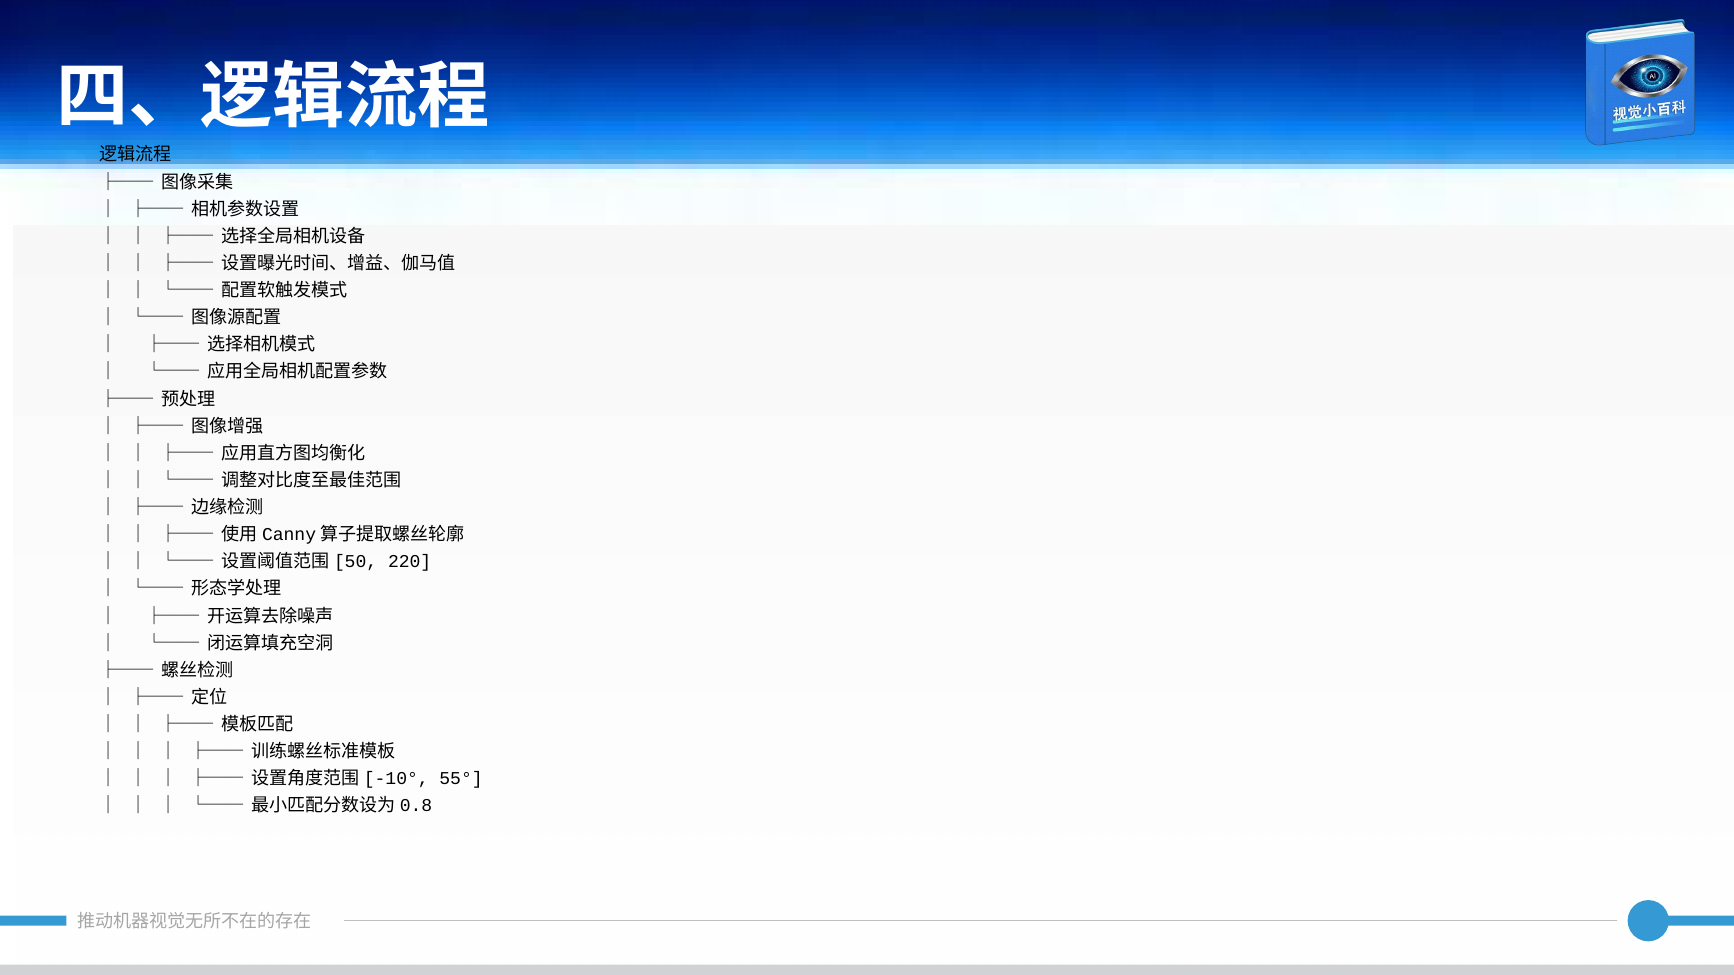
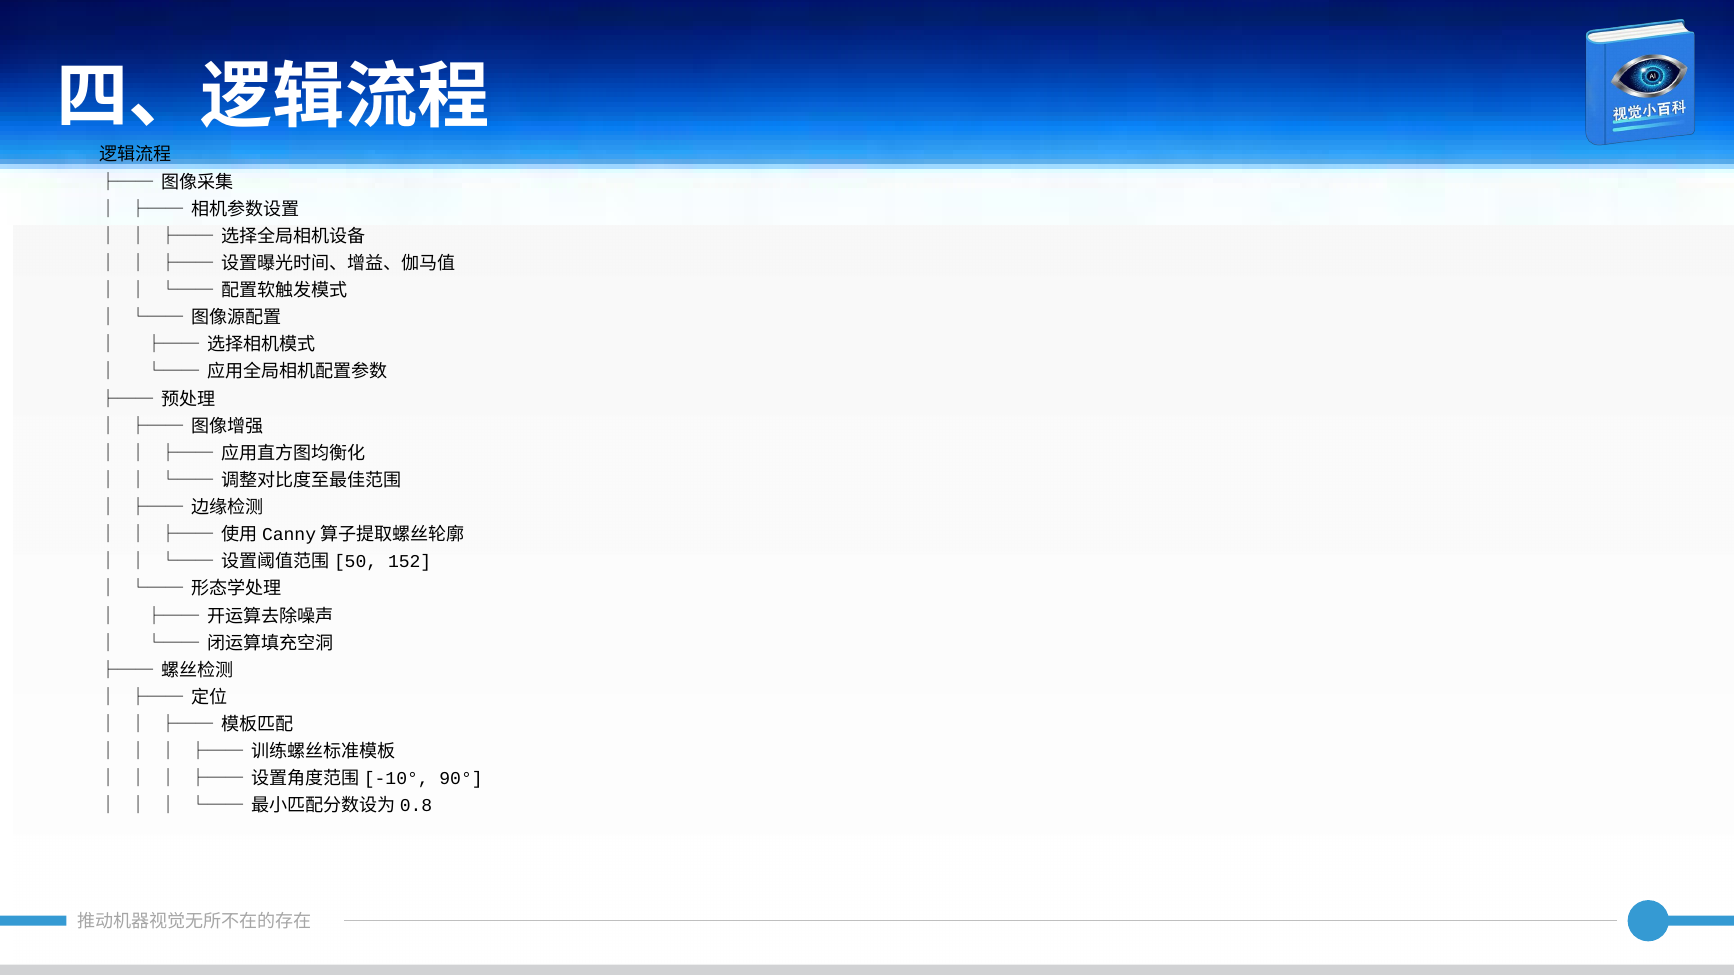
220: 220 -> 152
55°: 55° -> 90°
